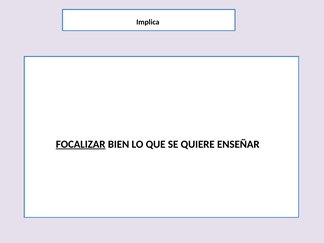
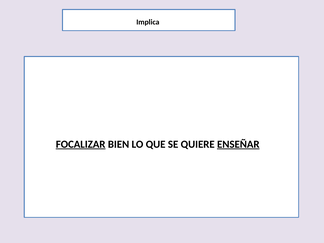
ENSEÑAR underline: none -> present
